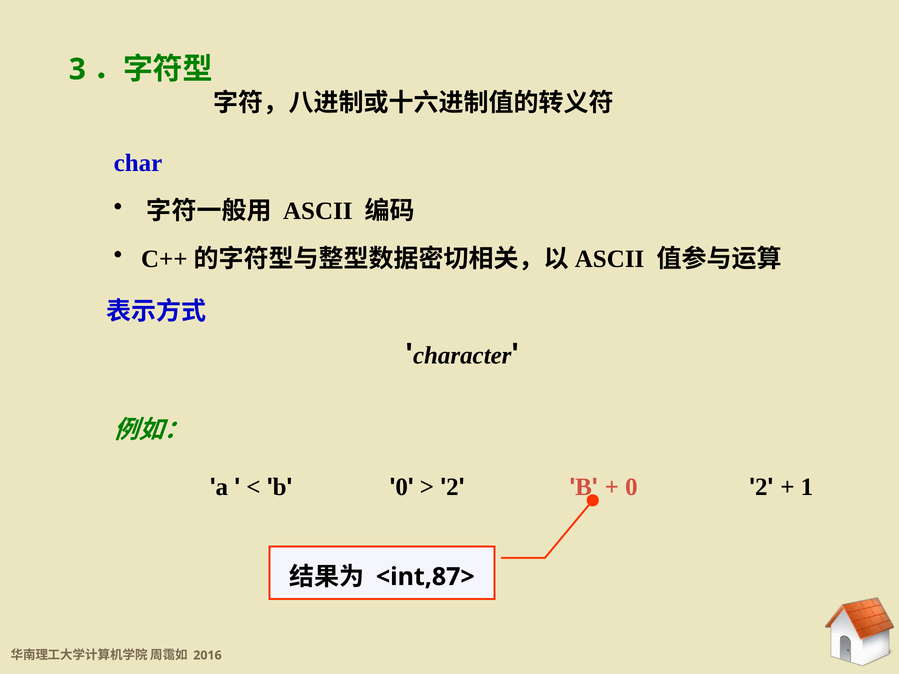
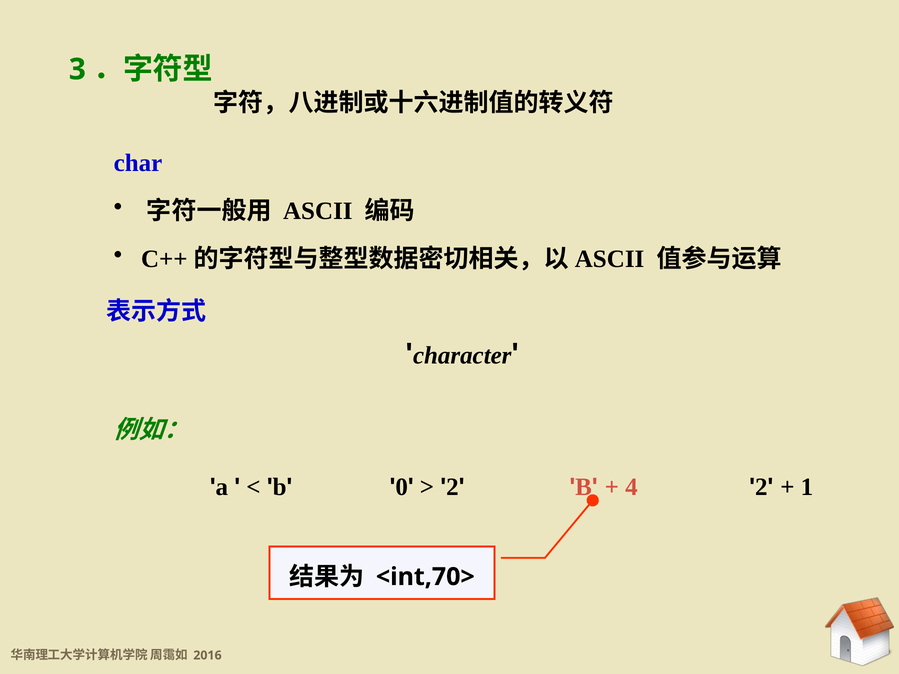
0 at (631, 487): 0 -> 4
<int,87>: <int,87> -> <int,70>
